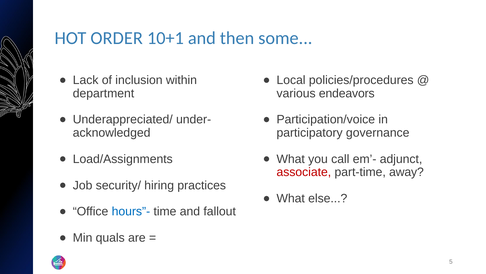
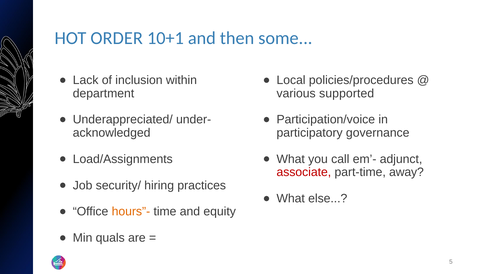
endeavors: endeavors -> supported
hours”- colour: blue -> orange
fallout: fallout -> equity
